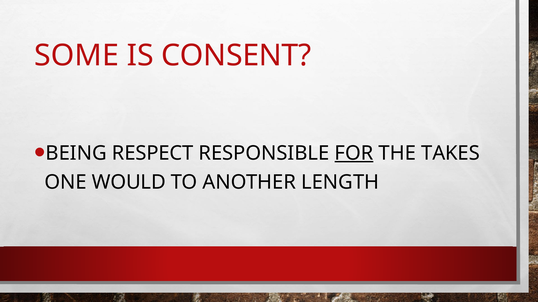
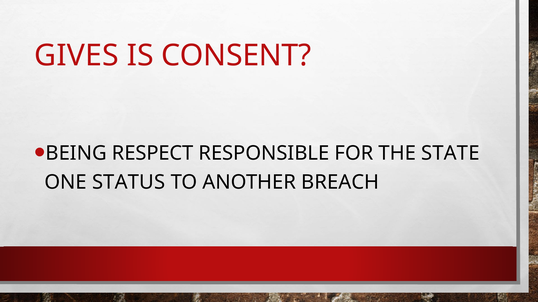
SOME: SOME -> GIVES
FOR underline: present -> none
TAKES: TAKES -> STATE
WOULD: WOULD -> STATUS
LENGTH: LENGTH -> BREACH
